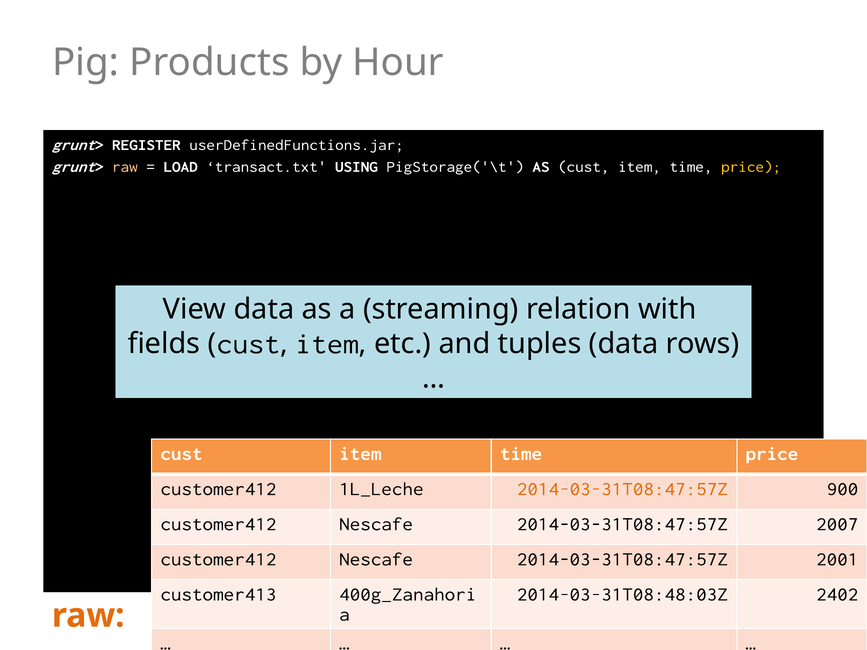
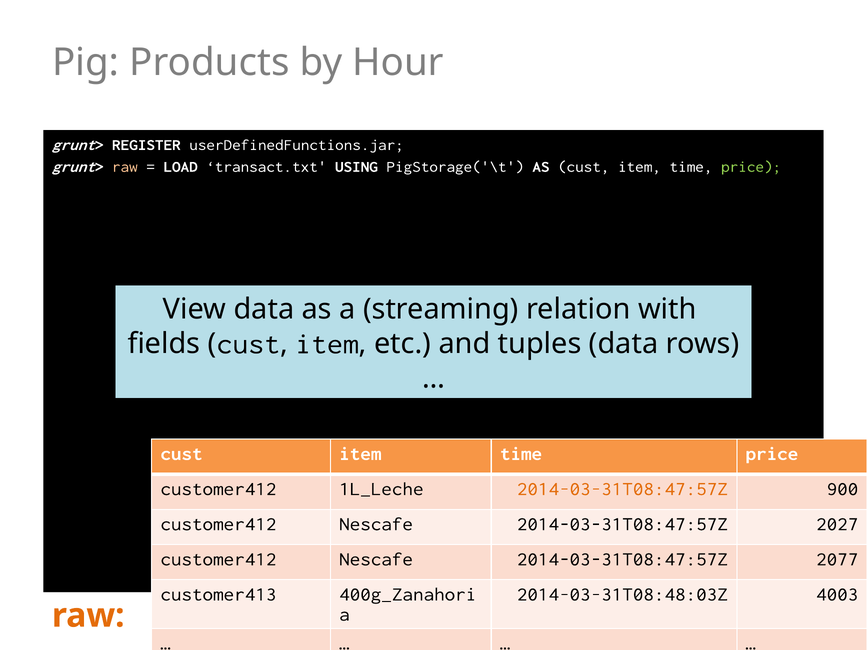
price at (751, 167) colour: yellow -> light green
2007: 2007 -> 2027
2001: 2001 -> 2077
2402: 2402 -> 4003
